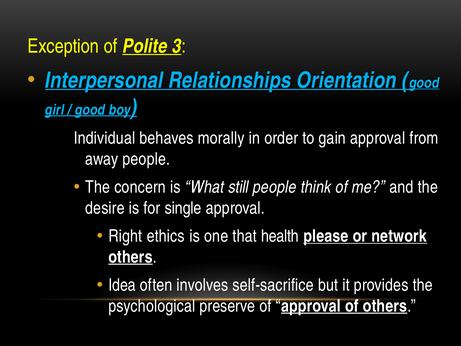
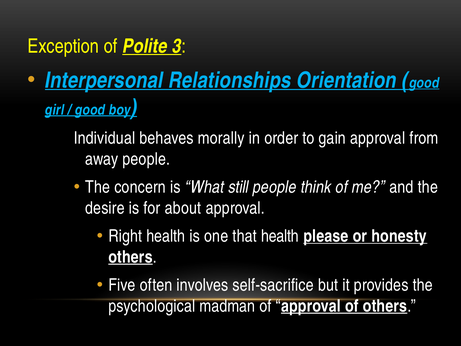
single: single -> about
Right ethics: ethics -> health
network: network -> honesty
Idea: Idea -> Five
preserve: preserve -> madman
